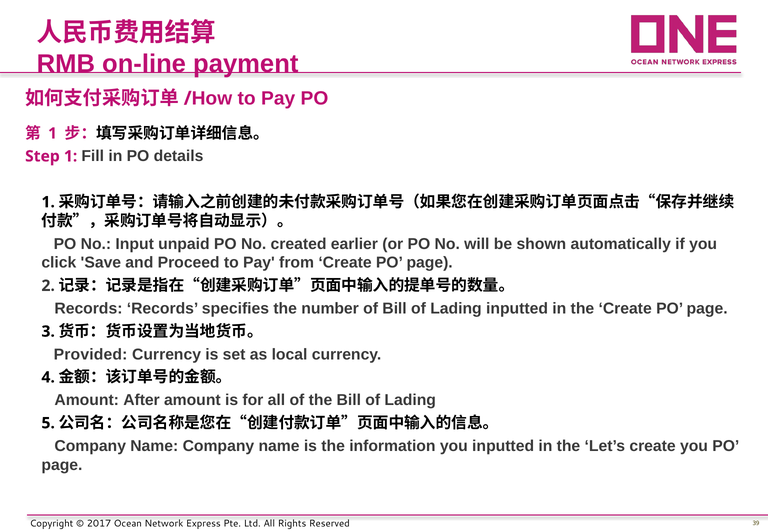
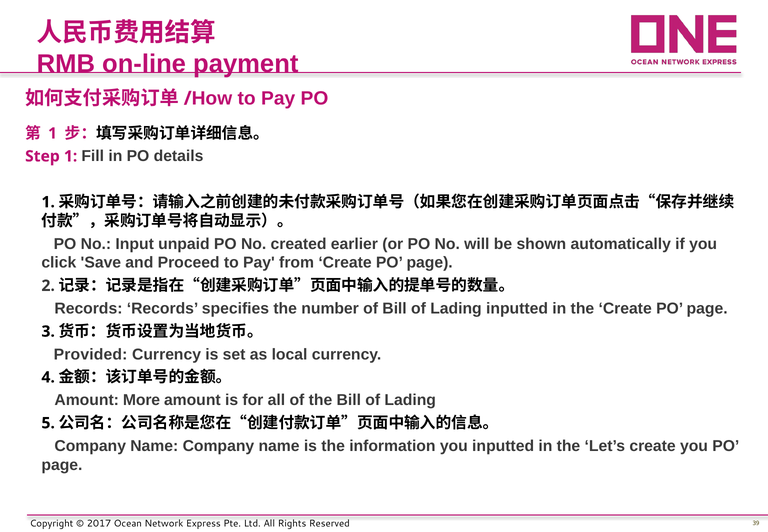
After: After -> More
